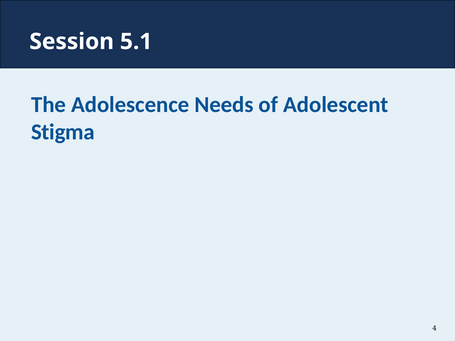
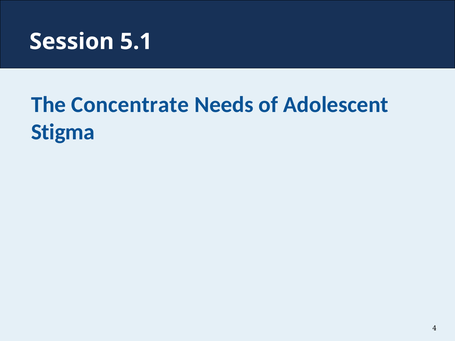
Adolescence: Adolescence -> Concentrate
